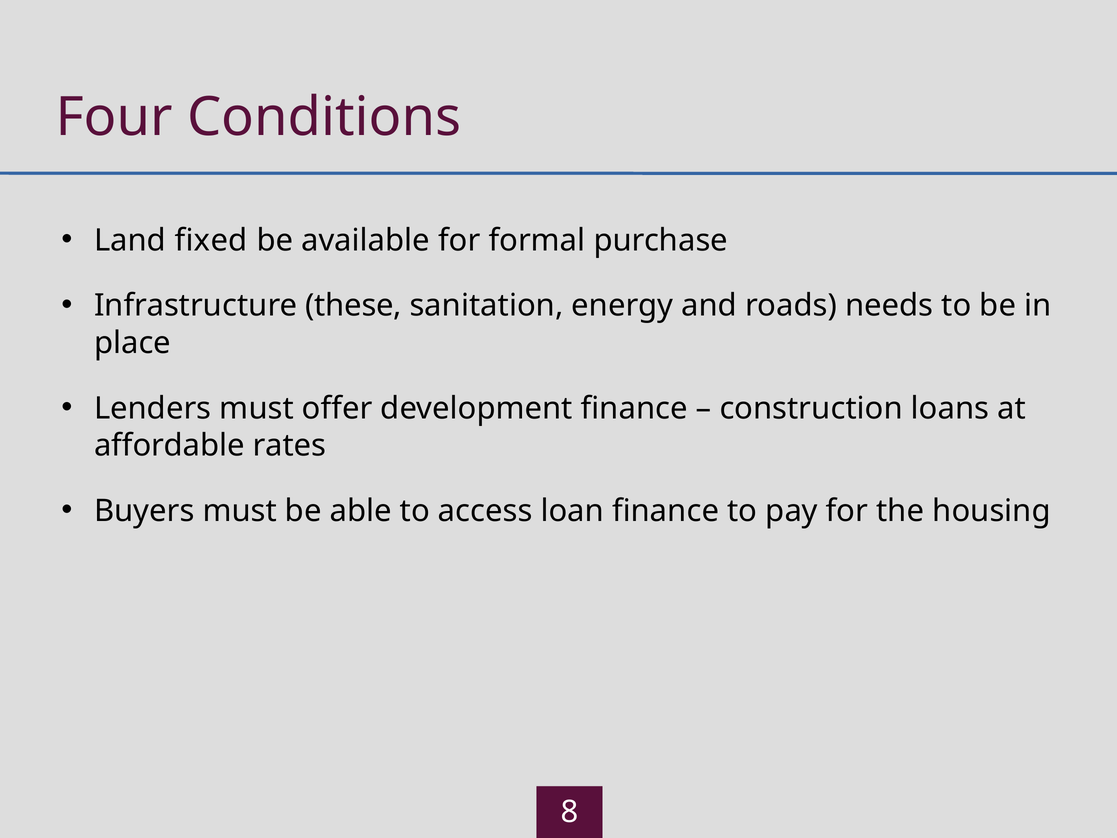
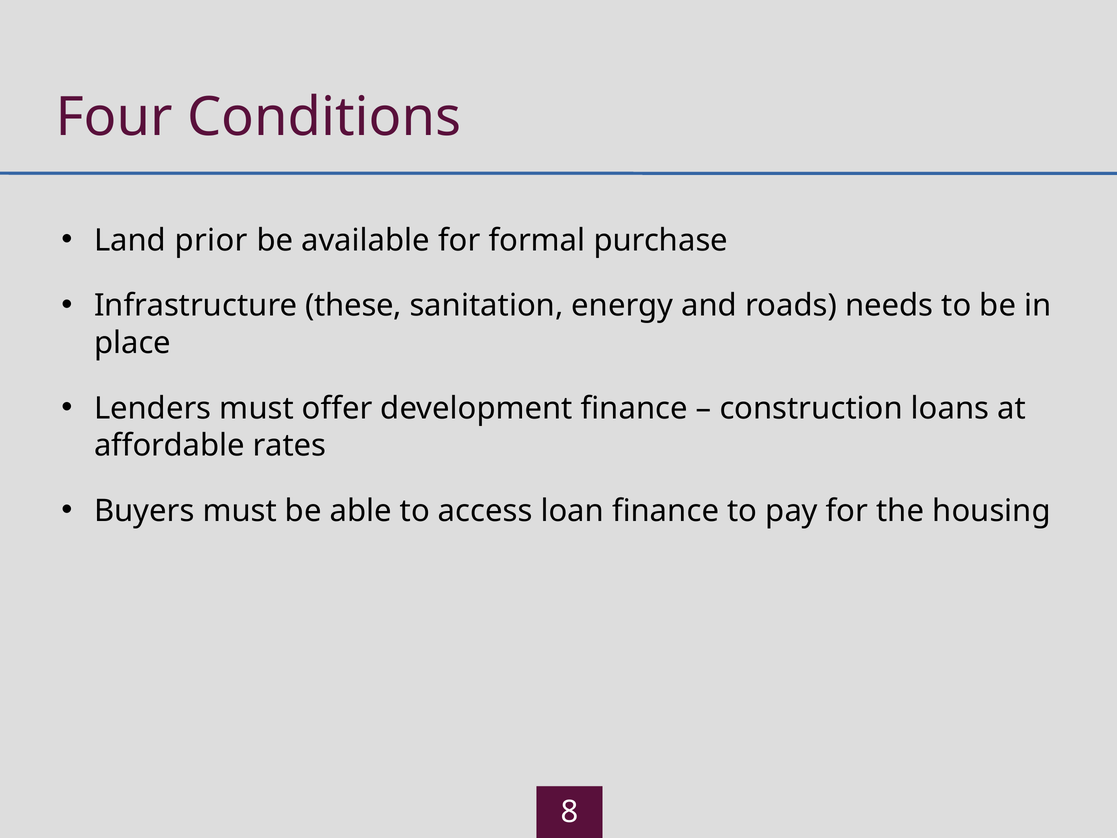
fixed: fixed -> prior
